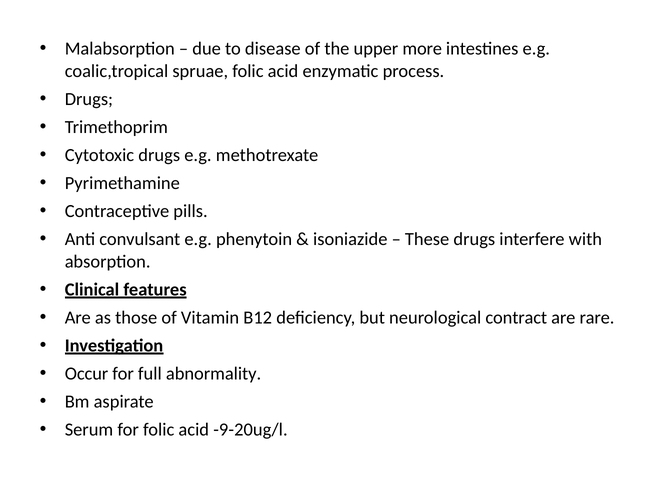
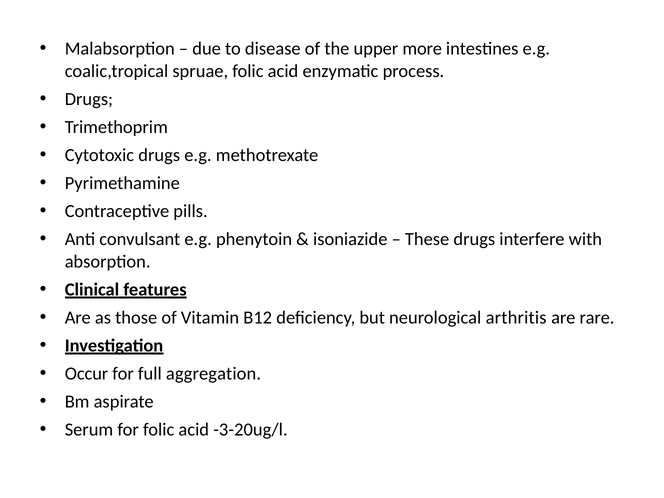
contract: contract -> arthritis
abnormality: abnormality -> aggregation
-9-20ug/l: -9-20ug/l -> -3-20ug/l
